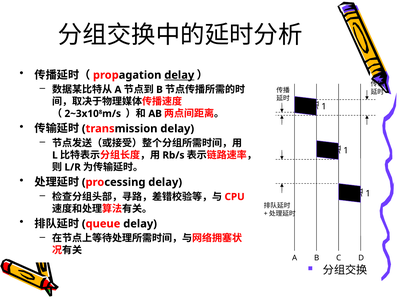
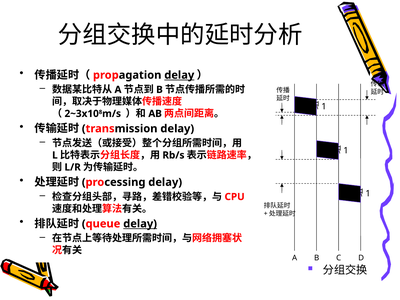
delay at (140, 224) underline: none -> present
